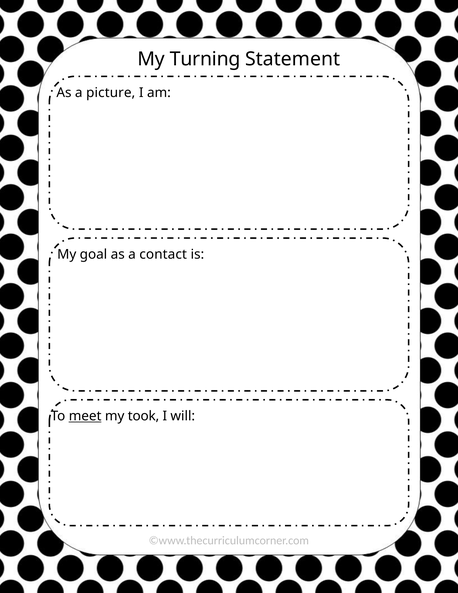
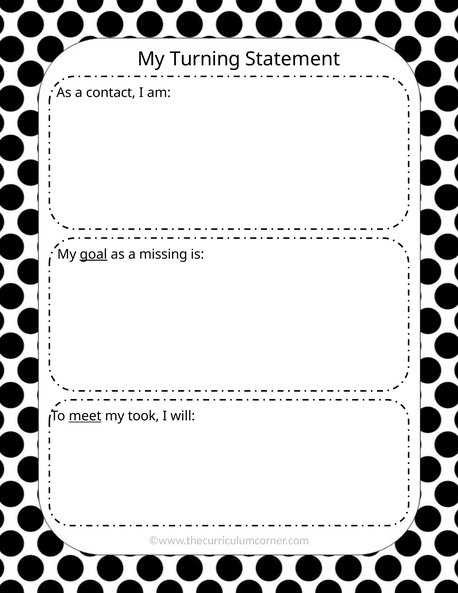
picture: picture -> contact
goal underline: none -> present
contact: contact -> missing
